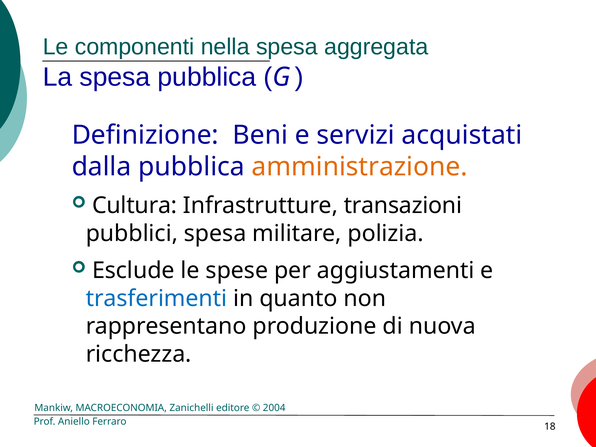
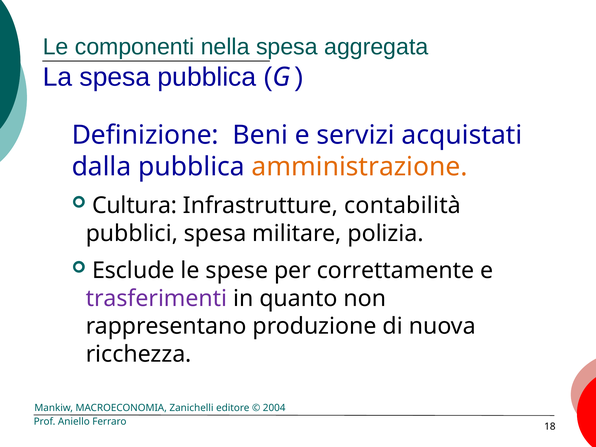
transazioni: transazioni -> contabilità
aggiustamenti: aggiustamenti -> correttamente
trasferimenti colour: blue -> purple
